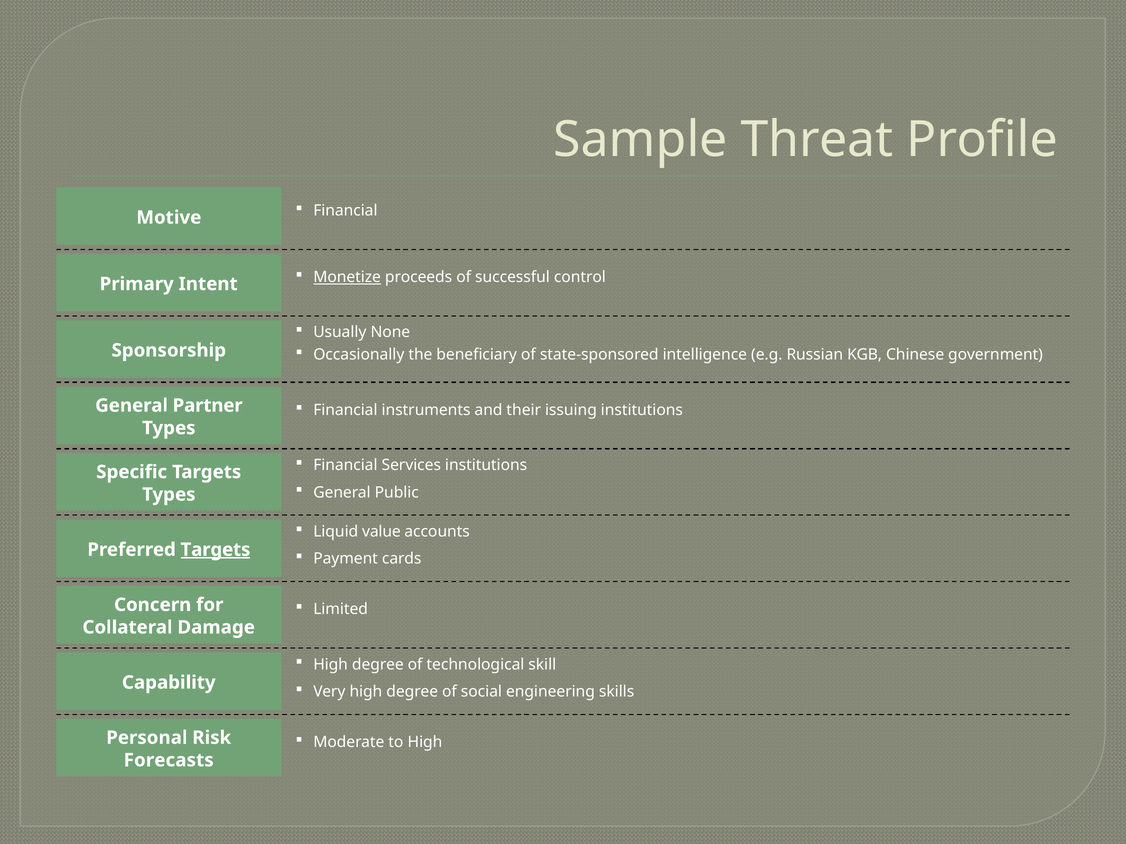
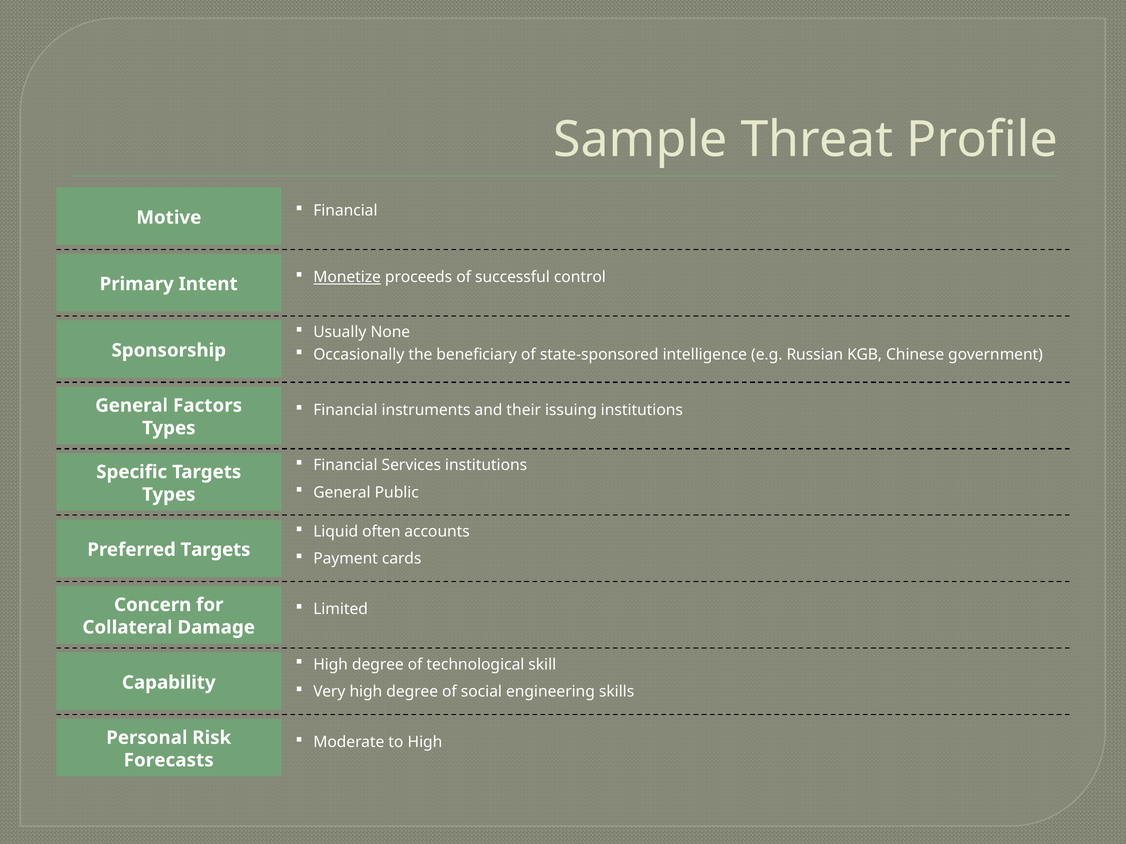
Partner: Partner -> Factors
value: value -> often
Targets at (215, 550) underline: present -> none
